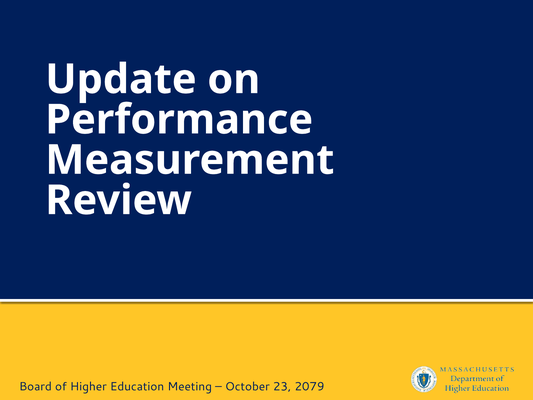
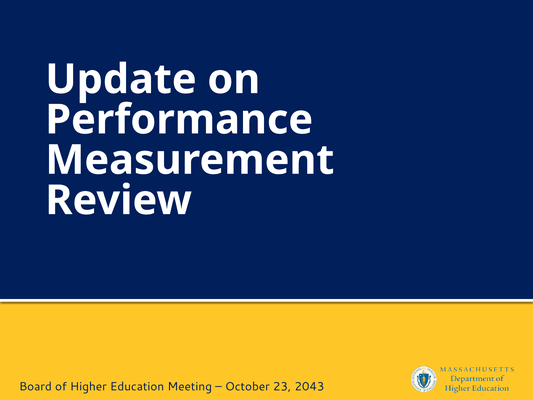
2079: 2079 -> 2043
